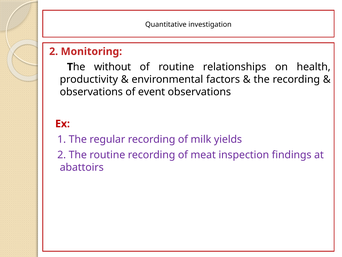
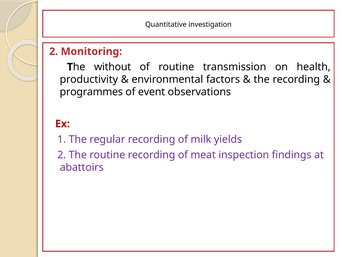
relationships: relationships -> transmission
observations at (91, 92): observations -> programmes
